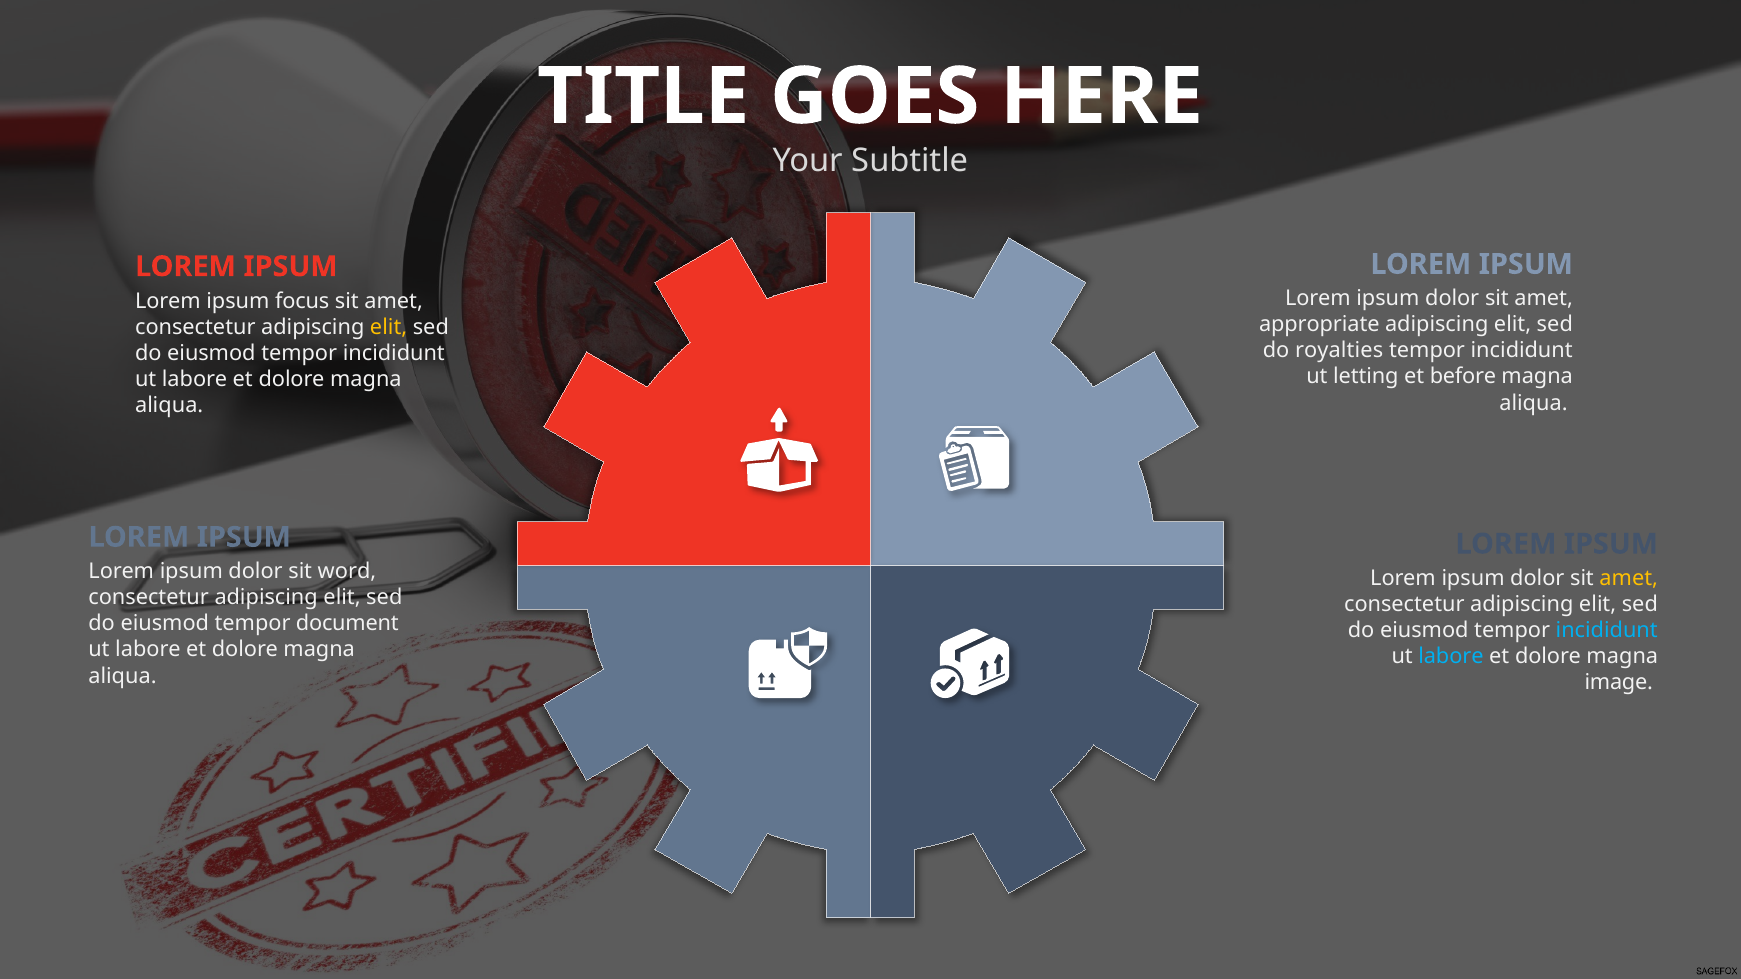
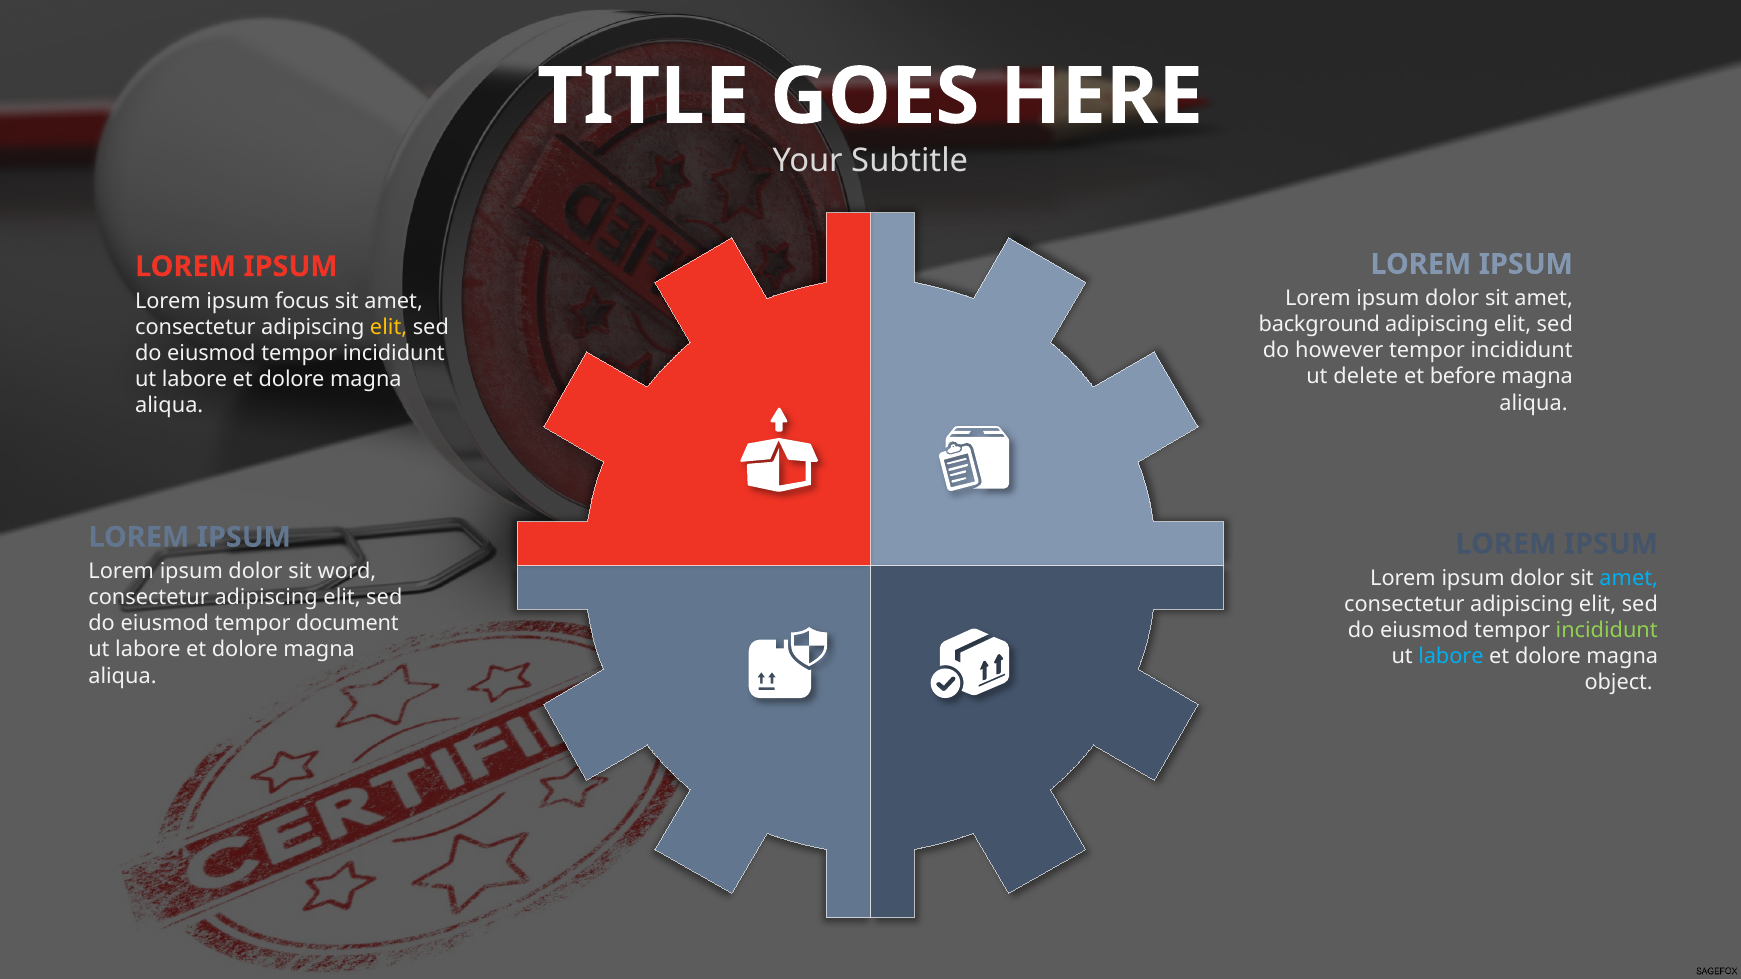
appropriate: appropriate -> background
royalties: royalties -> however
letting: letting -> delete
amet at (1629, 578) colour: yellow -> light blue
incididunt at (1607, 631) colour: light blue -> light green
image: image -> object
